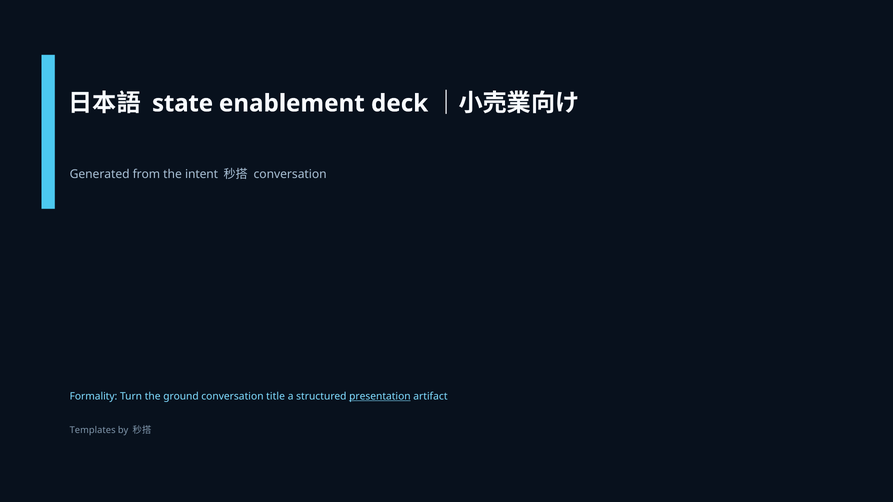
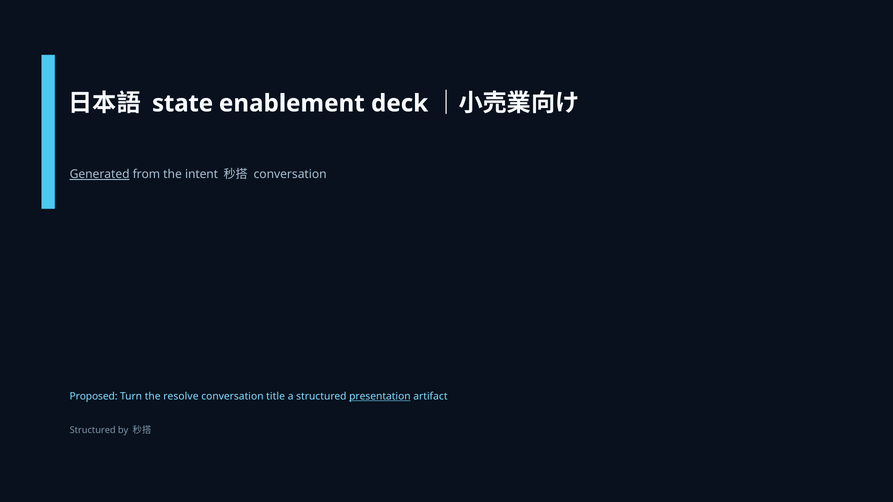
Generated underline: none -> present
Formality: Formality -> Proposed
ground: ground -> resolve
Templates at (93, 431): Templates -> Structured
